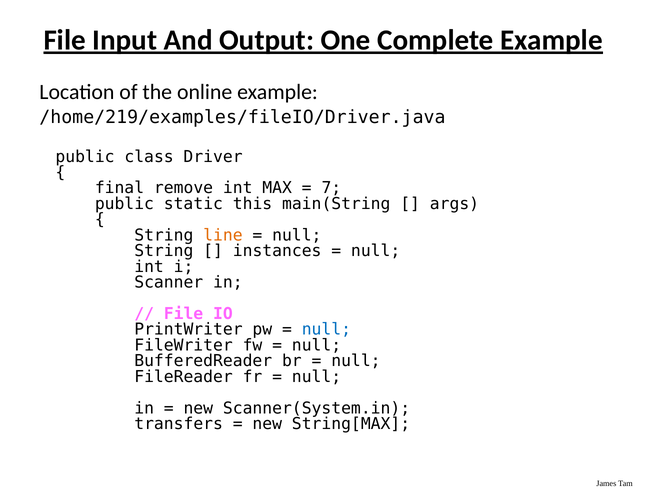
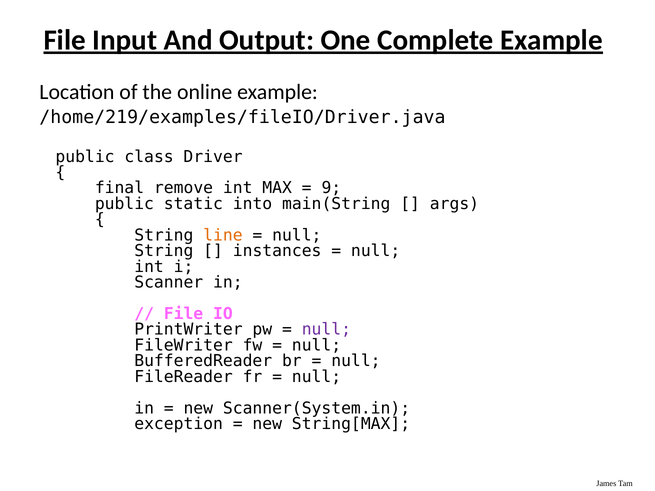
7: 7 -> 9
this: this -> into
null at (326, 330) colour: blue -> purple
transfers: transfers -> exception
